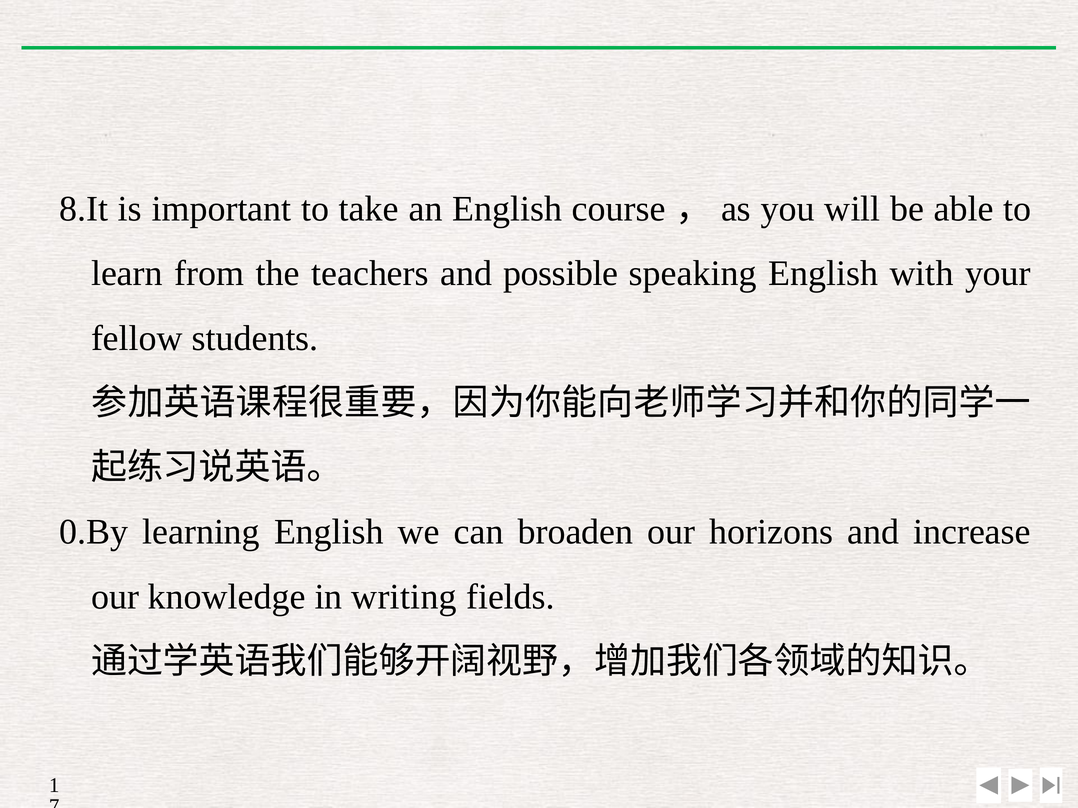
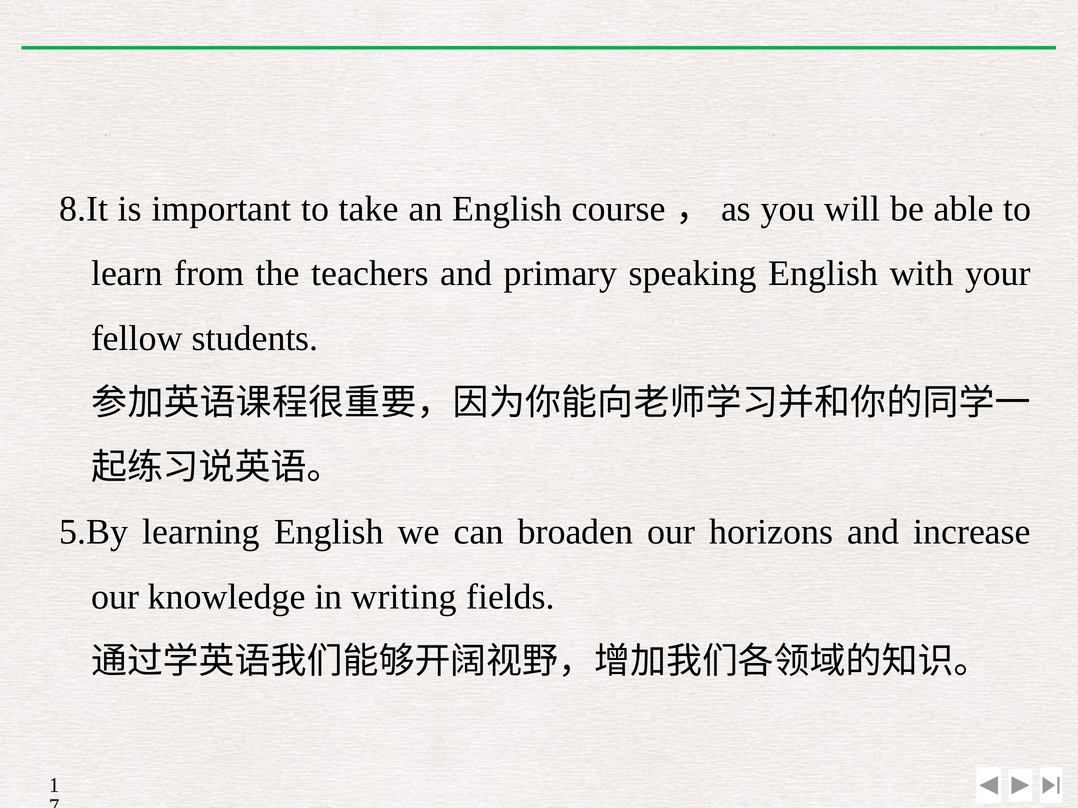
possible: possible -> primary
0.By: 0.By -> 5.By
